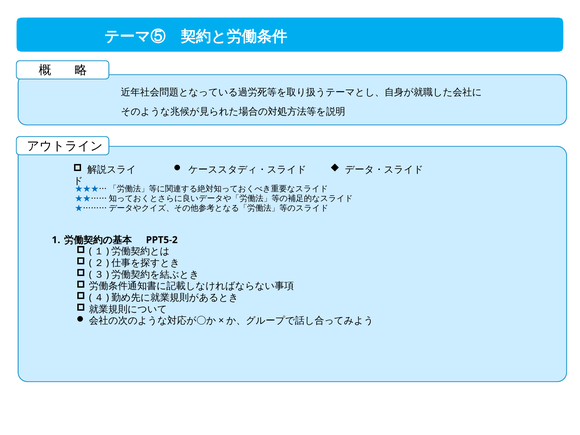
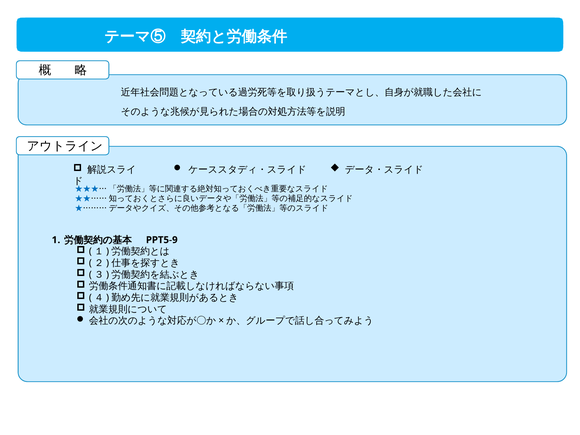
PPT5-2: PPT5-2 -> PPT5-9
